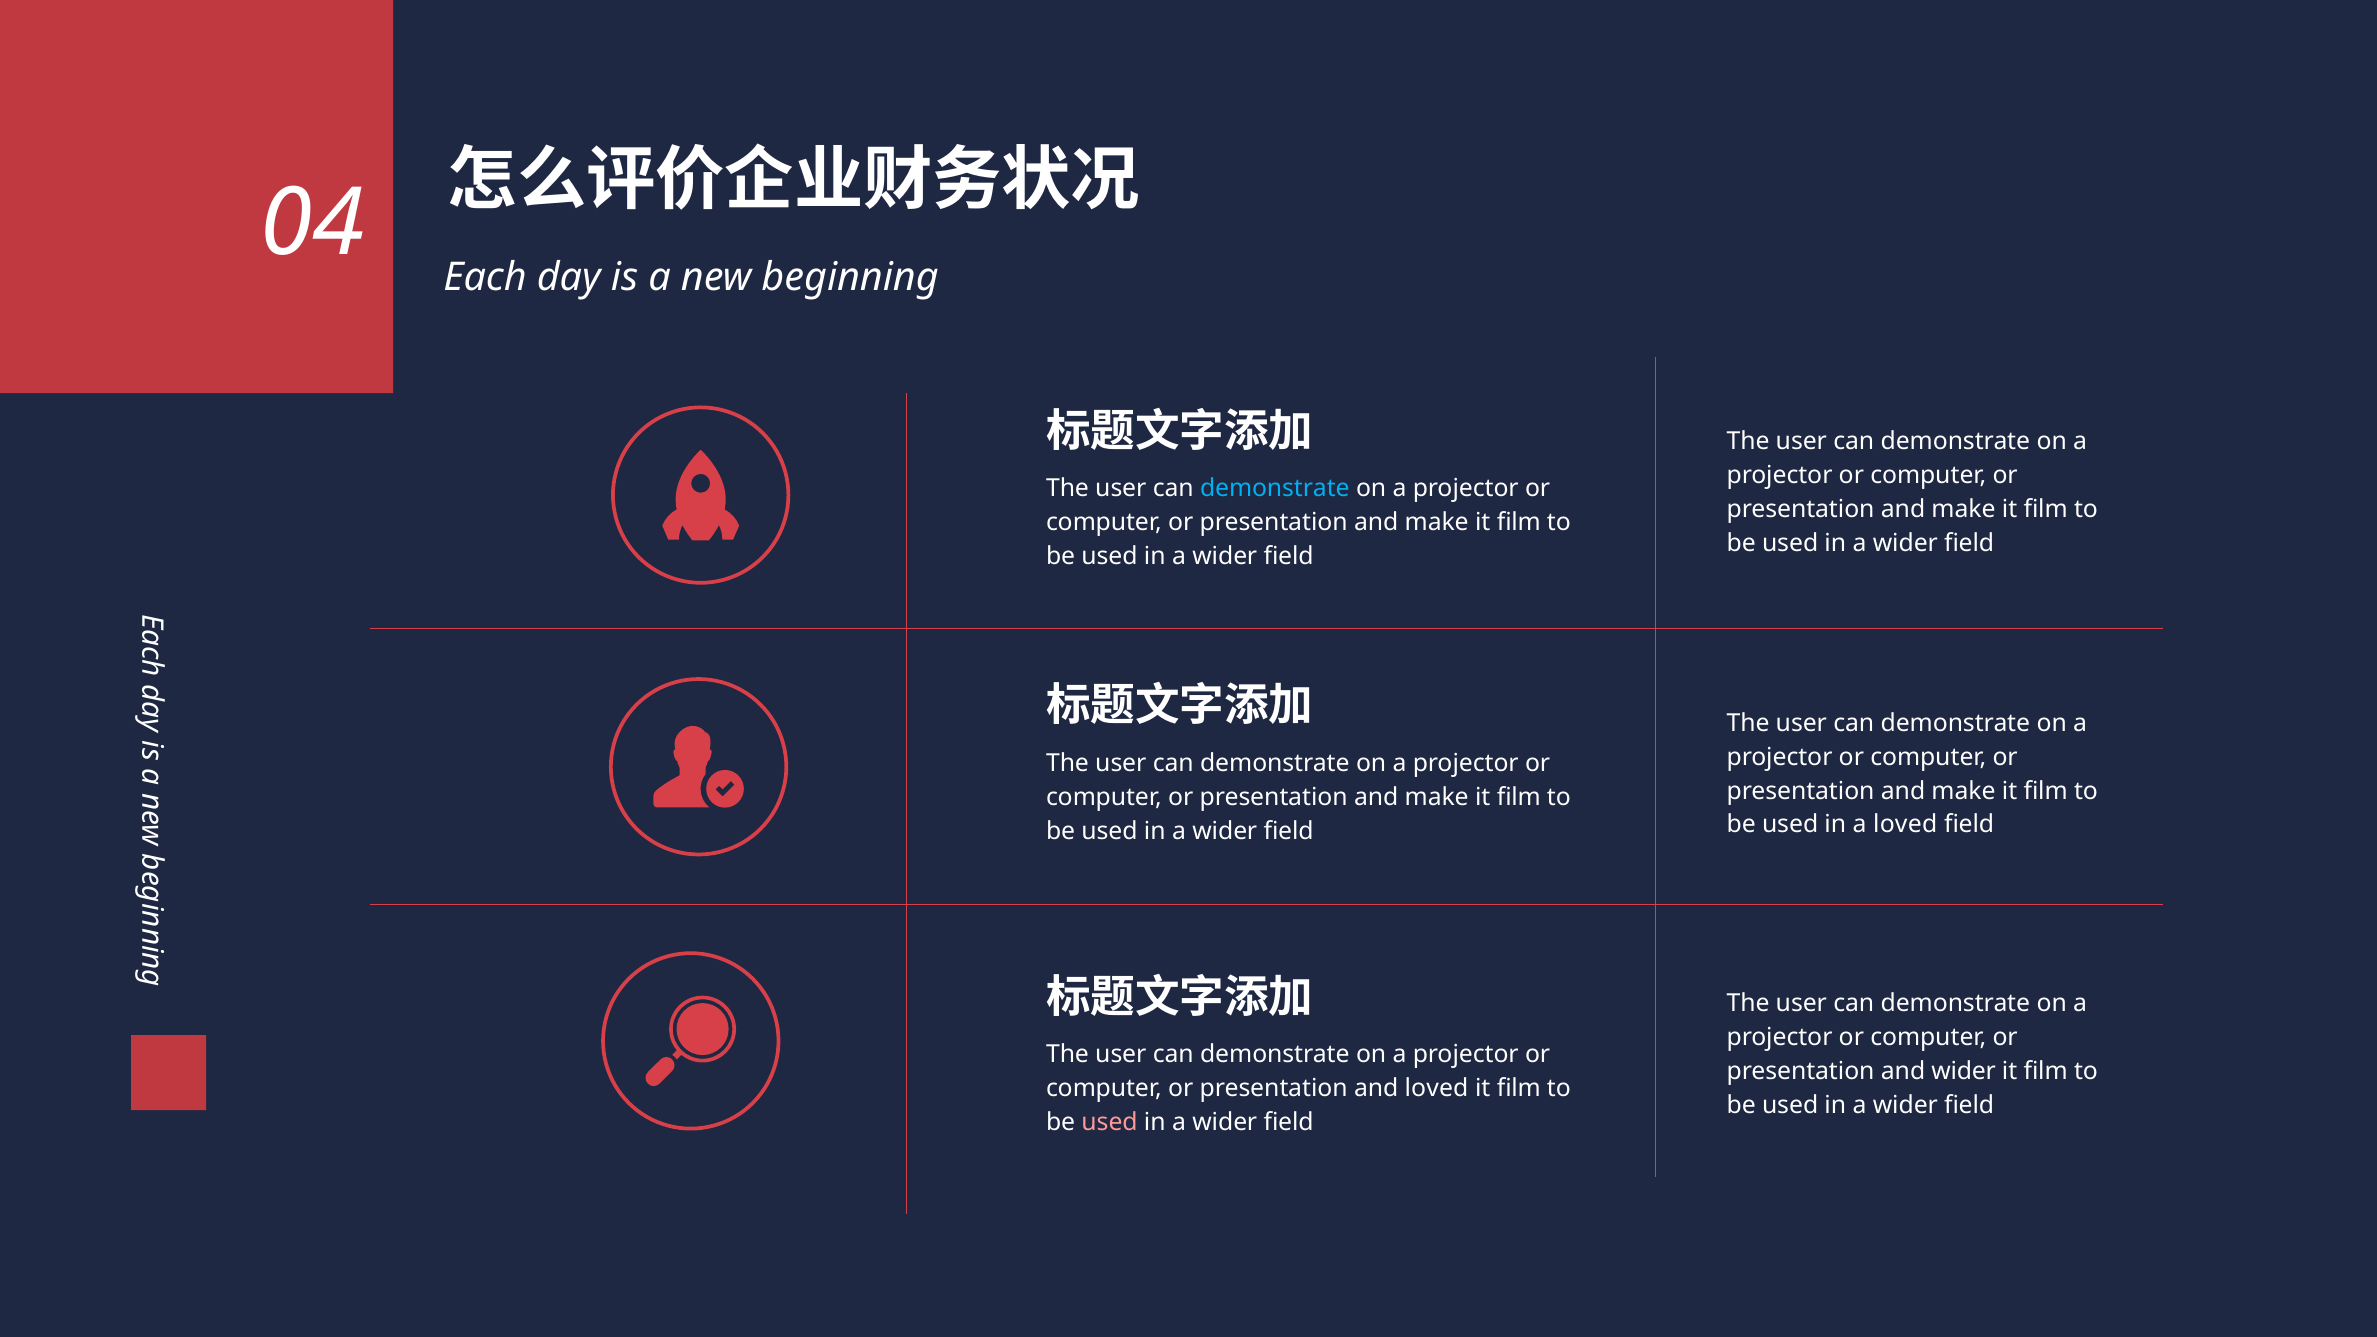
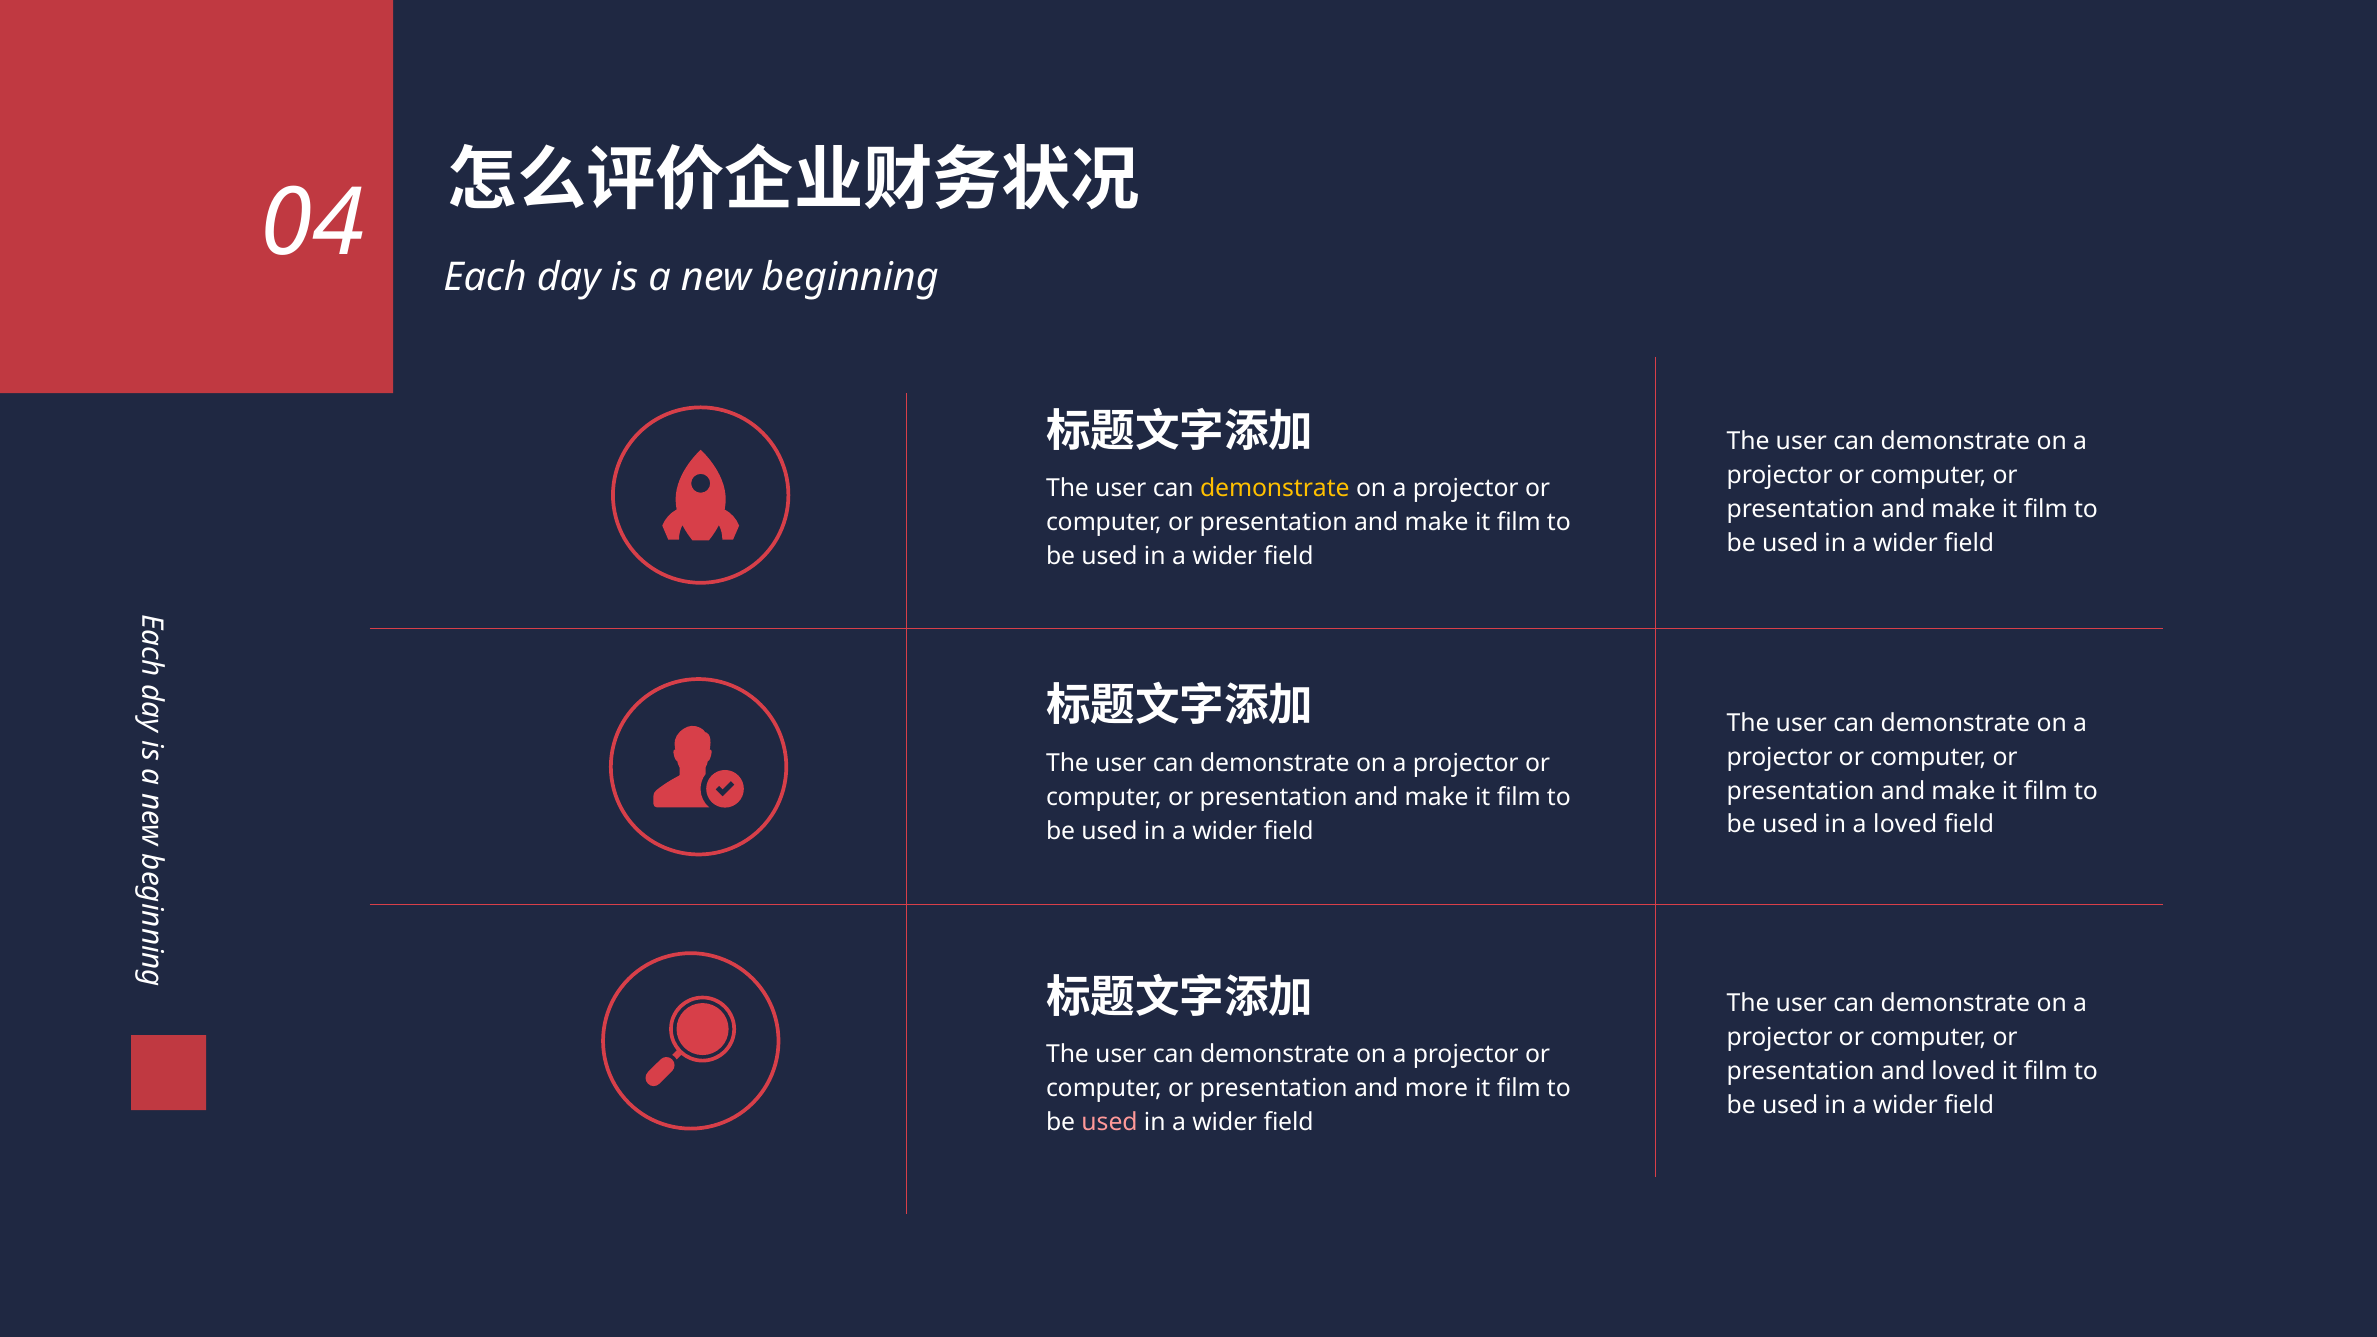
demonstrate at (1275, 489) colour: light blue -> yellow
and wider: wider -> loved
and loved: loved -> more
